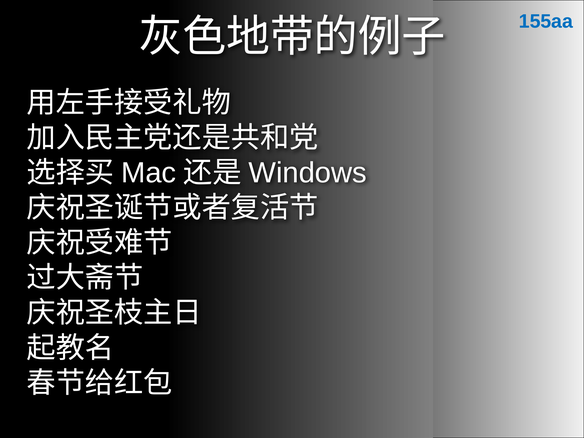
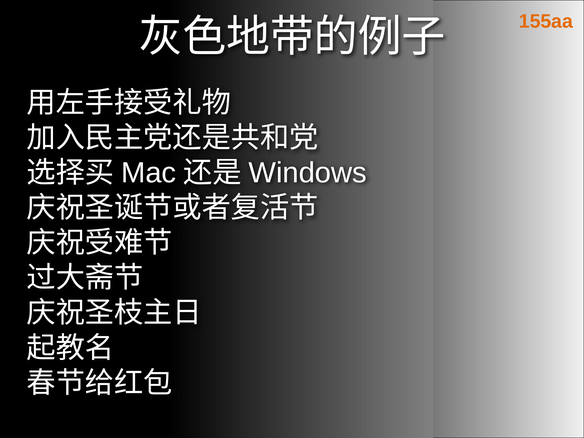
155aa colour: blue -> orange
